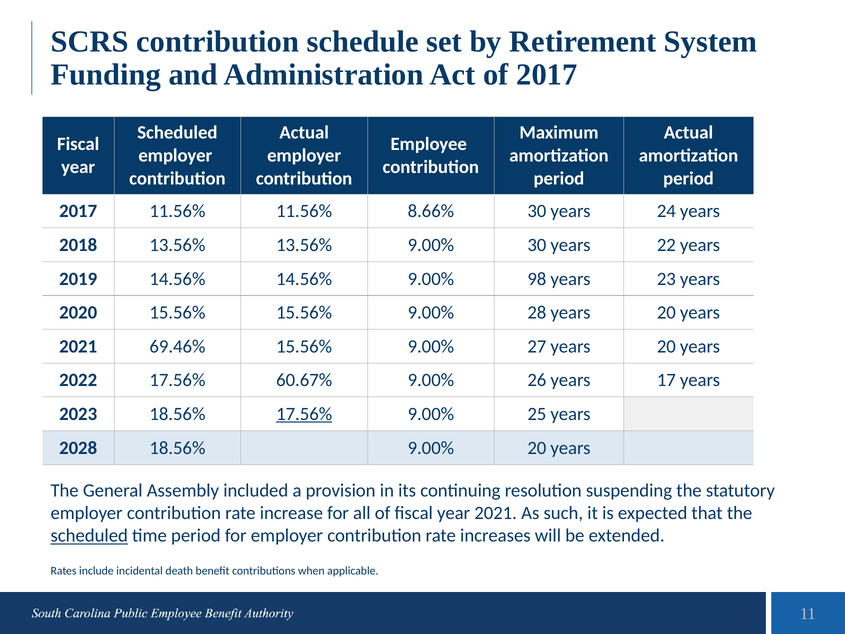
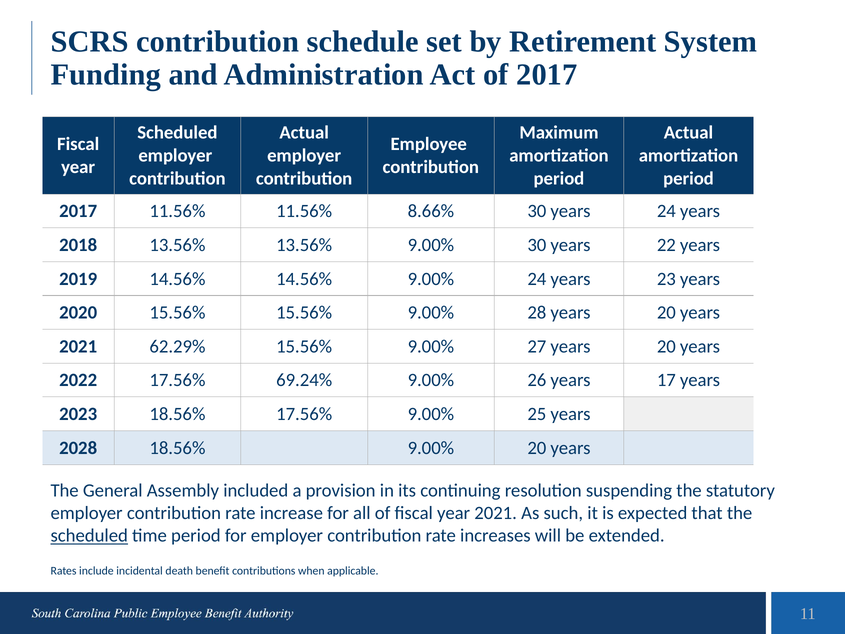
9.00% 98: 98 -> 24
69.46%: 69.46% -> 62.29%
60.67%: 60.67% -> 69.24%
17.56% at (304, 414) underline: present -> none
